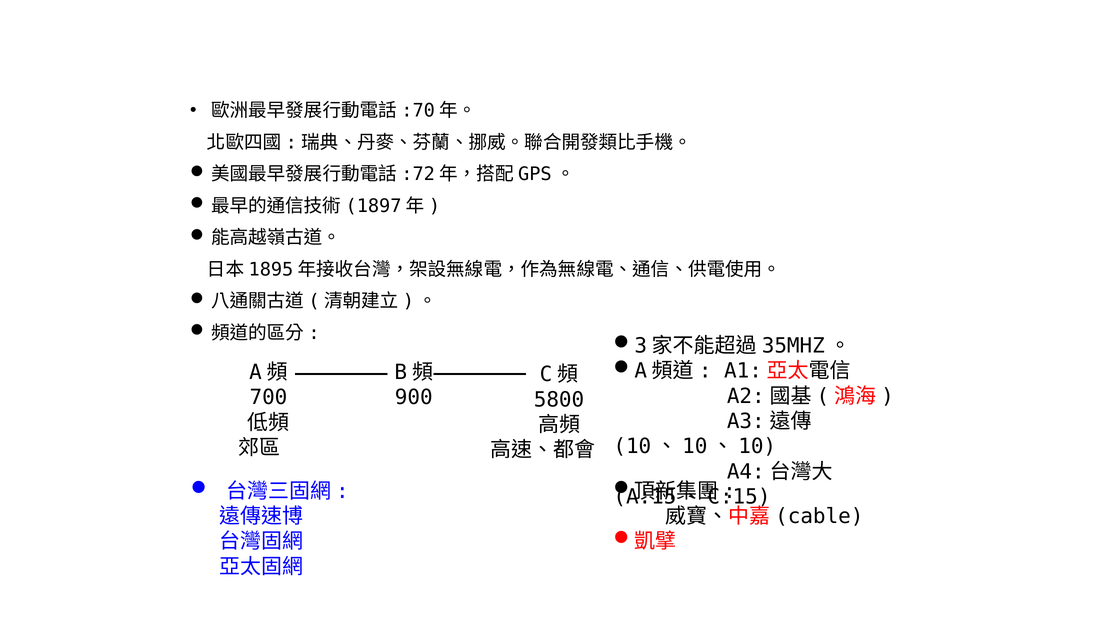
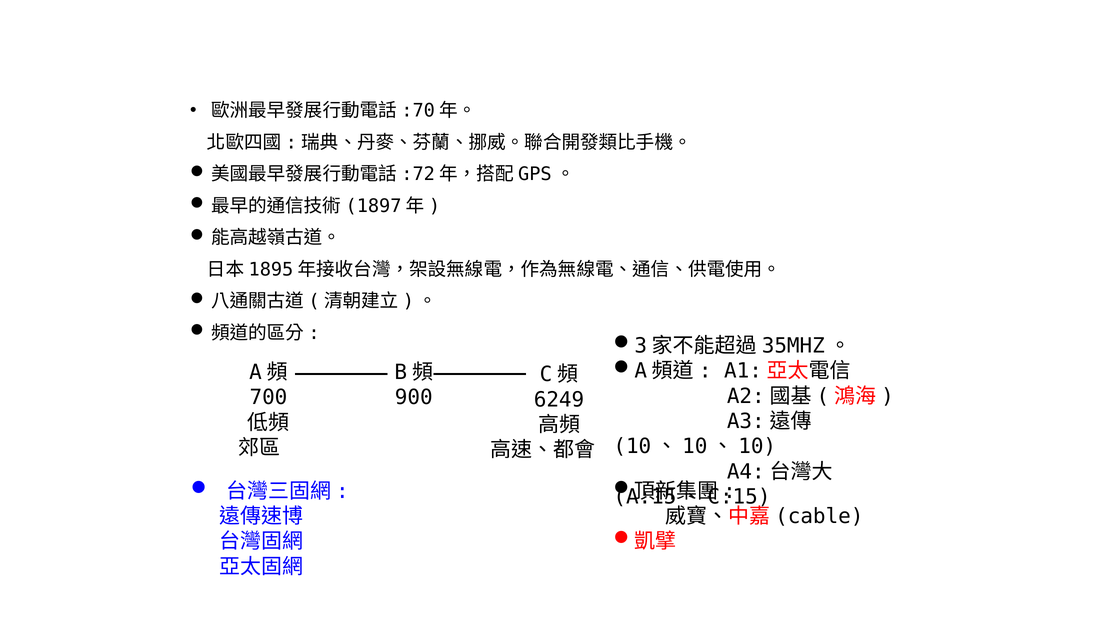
5800: 5800 -> 6249
